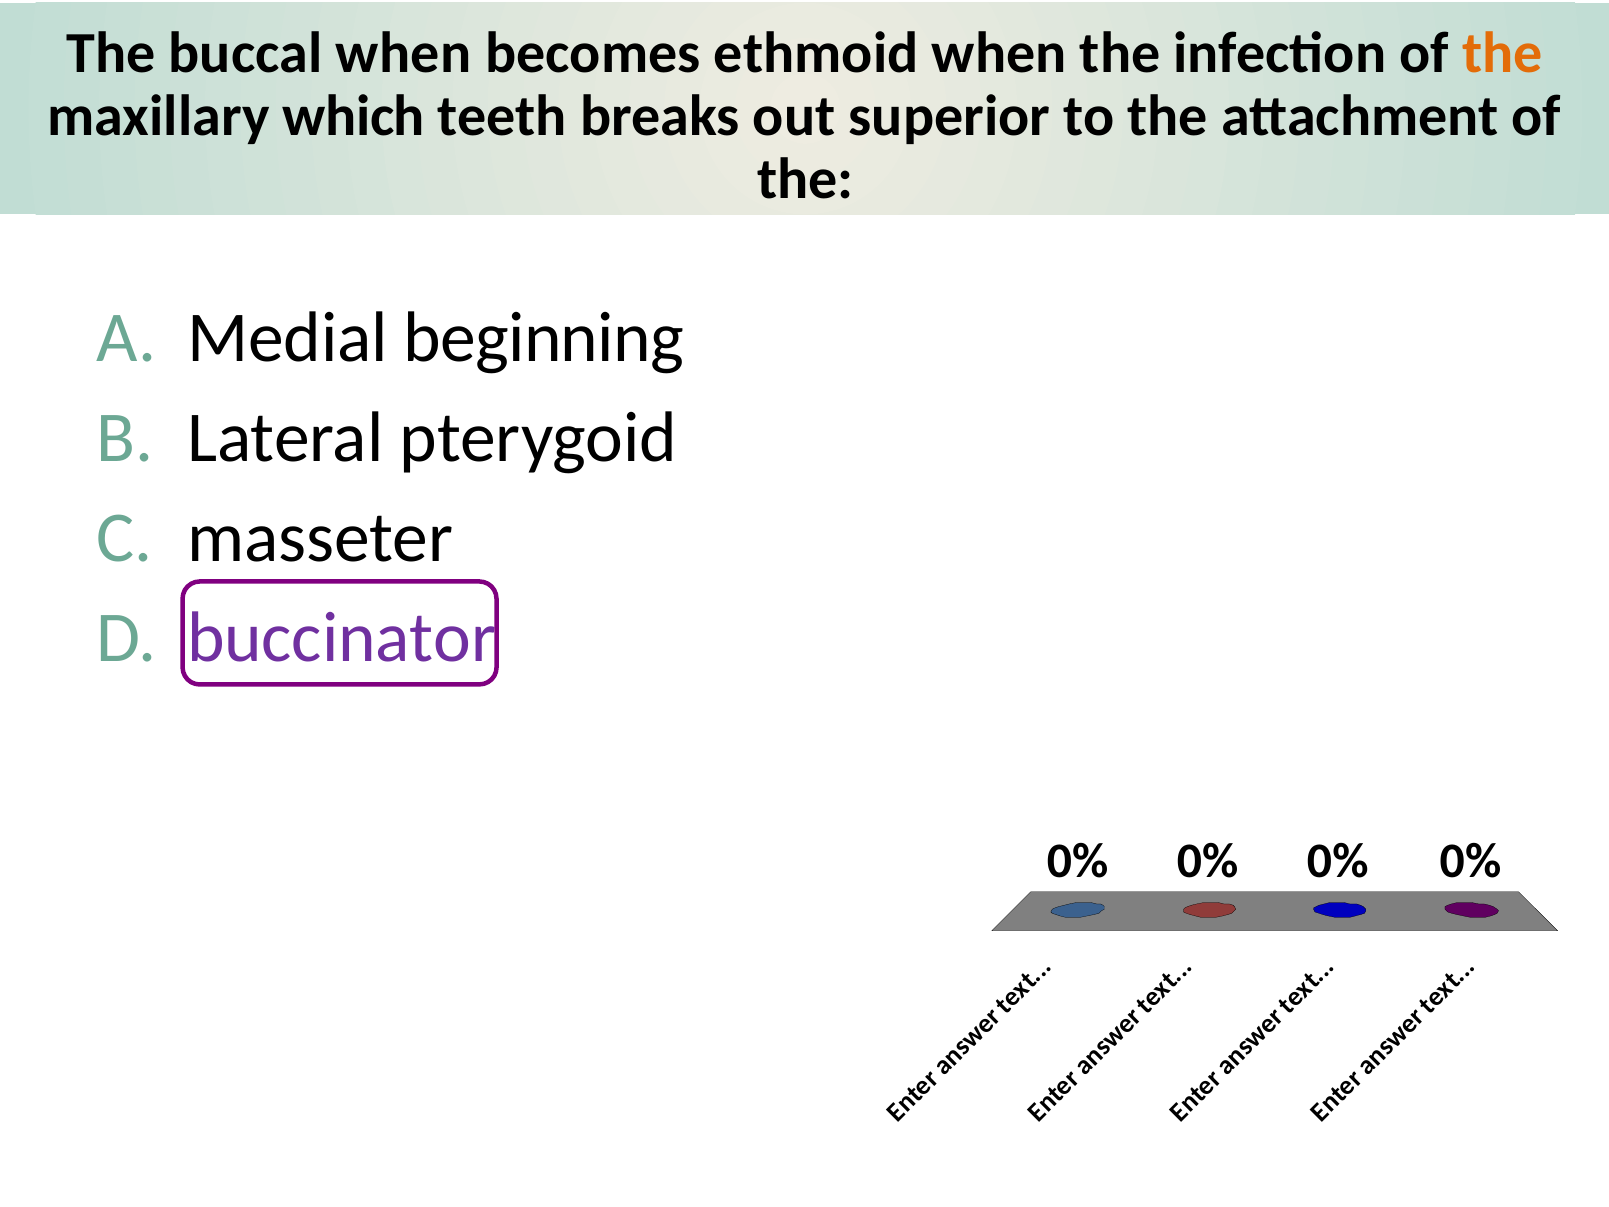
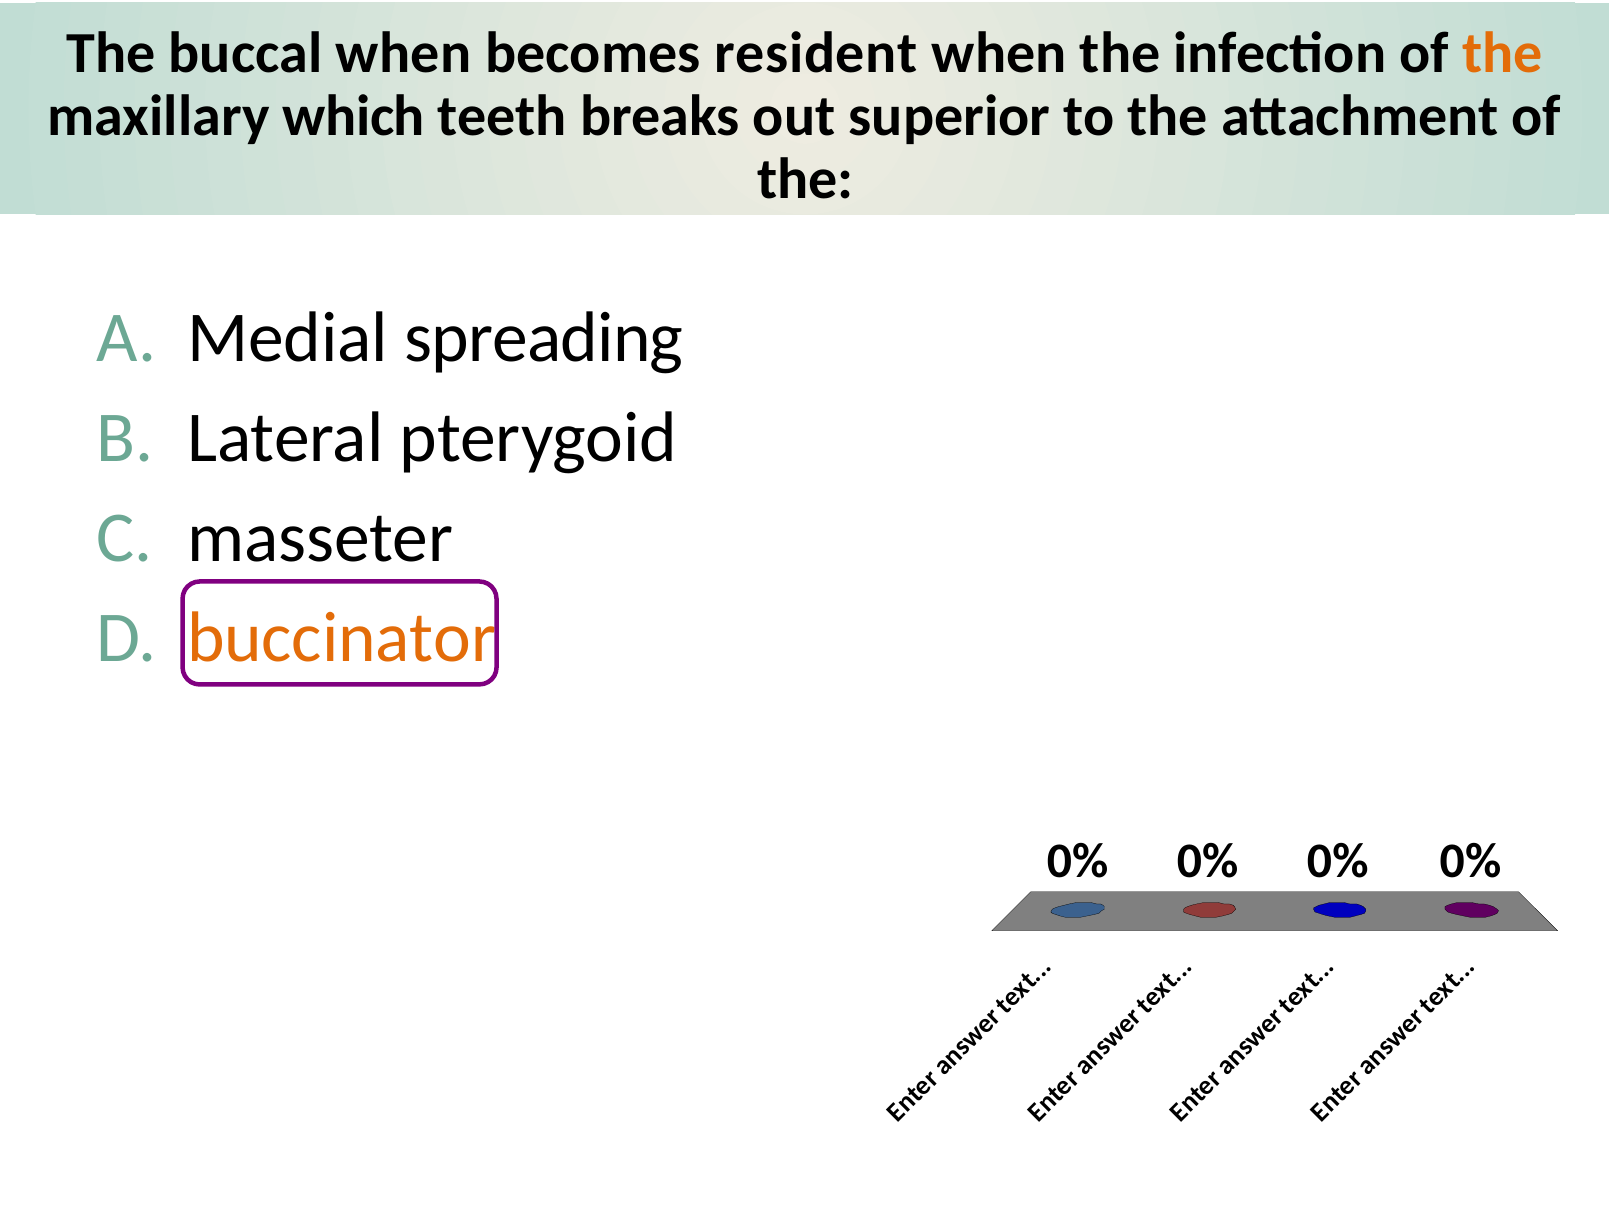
ethmoid: ethmoid -> resident
beginning: beginning -> spreading
buccinator colour: purple -> orange
